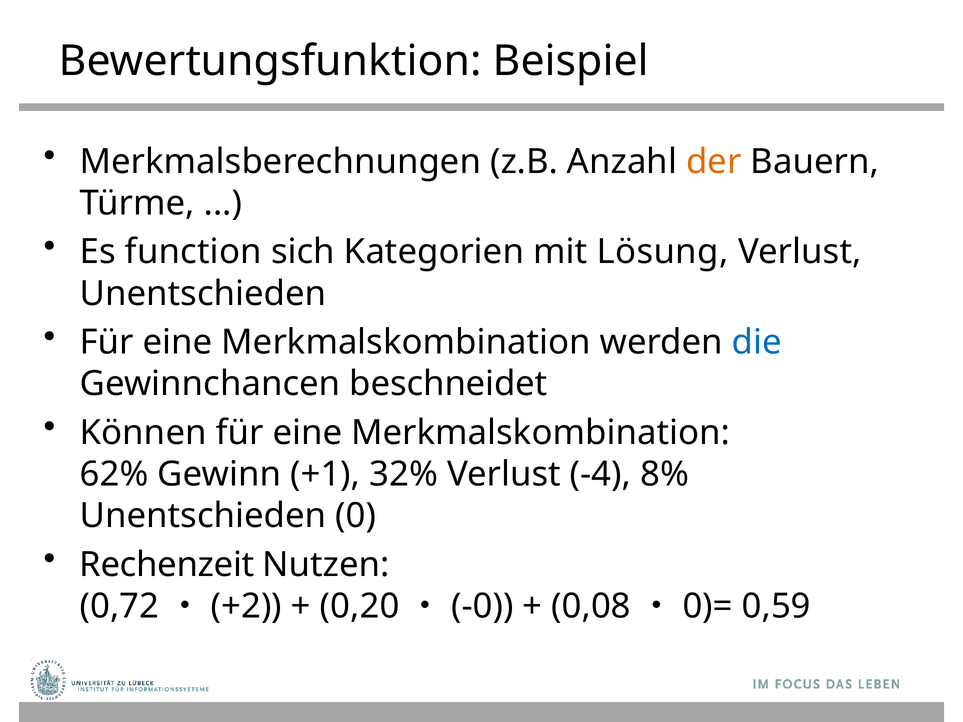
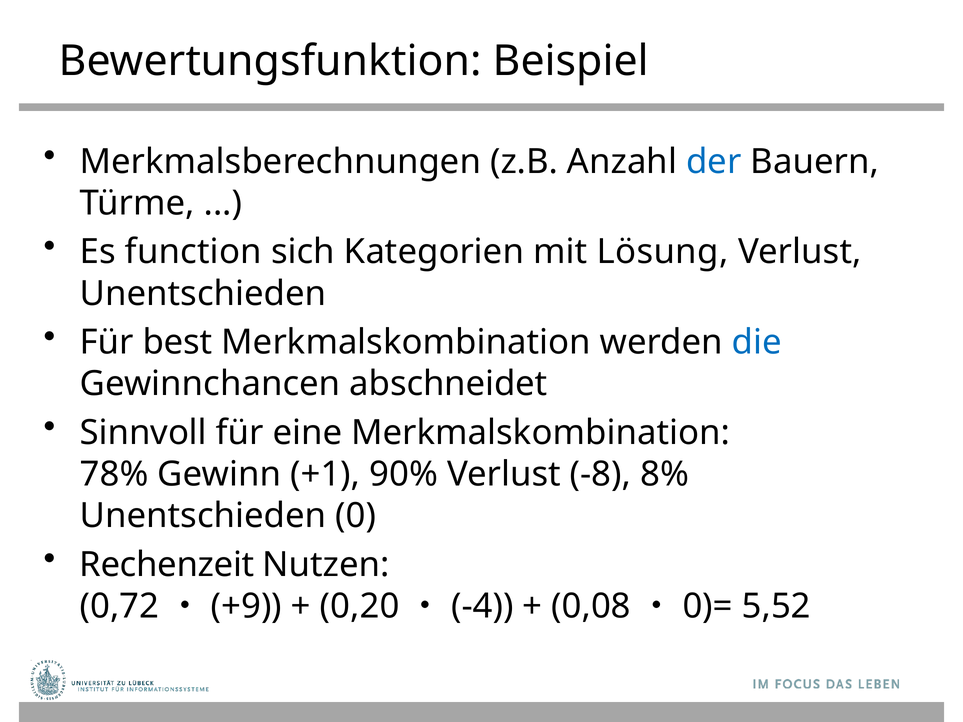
der colour: orange -> blue
eine at (177, 342): eine -> best
beschneidet: beschneidet -> abschneidet
Können: Können -> Sinnvoll
62%: 62% -> 78%
32%: 32% -> 90%
-4: -4 -> -8
+2: +2 -> +9
-0: -0 -> -4
0,59: 0,59 -> 5,52
